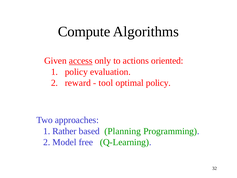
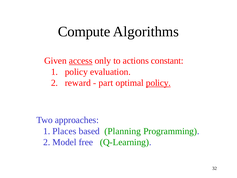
oriented: oriented -> constant
tool: tool -> part
policy at (158, 83) underline: none -> present
Rather: Rather -> Places
